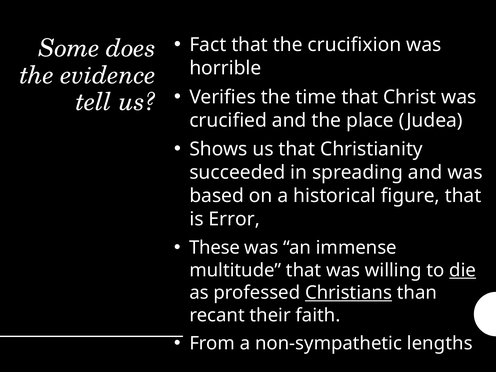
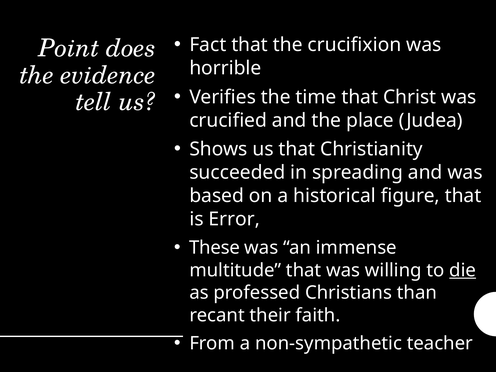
Some: Some -> Point
Christians underline: present -> none
lengths: lengths -> teacher
